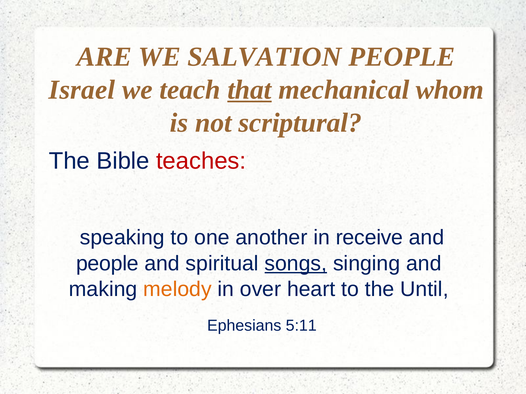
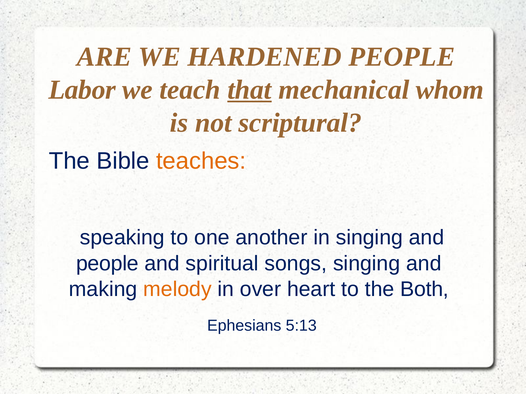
SALVATION: SALVATION -> HARDENED
Israel: Israel -> Labor
teaches colour: red -> orange
in receive: receive -> singing
songs underline: present -> none
Until: Until -> Both
5:11: 5:11 -> 5:13
